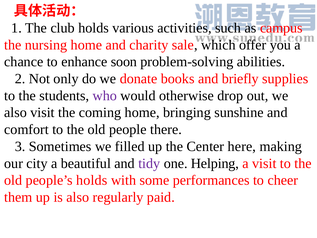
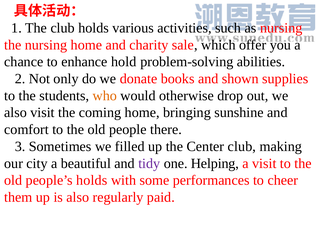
as campus: campus -> nursing
soon: soon -> hold
briefly: briefly -> shown
who colour: purple -> orange
Center here: here -> club
